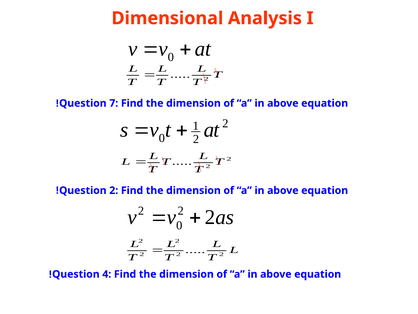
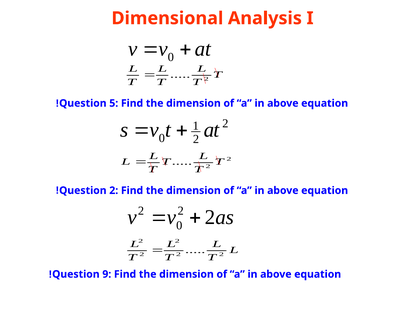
7: 7 -> 5
4: 4 -> 9
